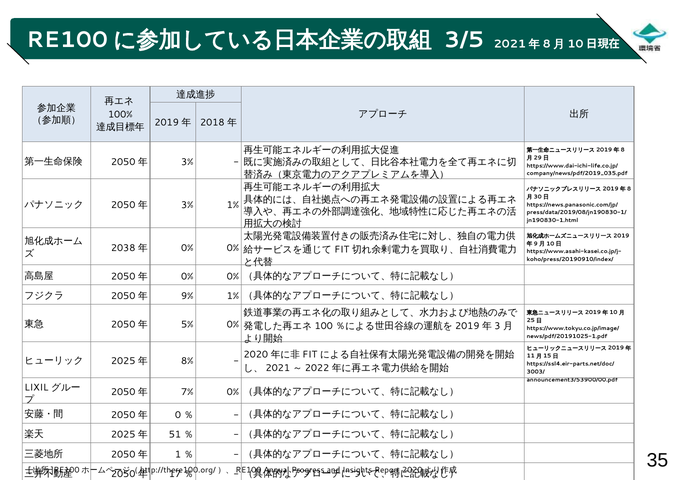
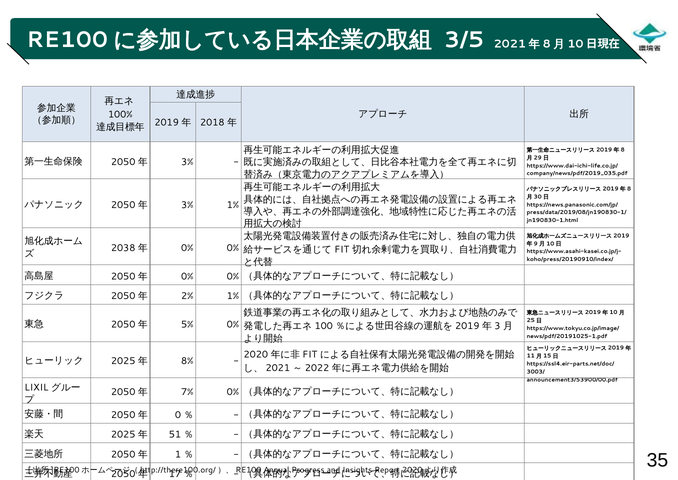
9%: 9% -> 2%
